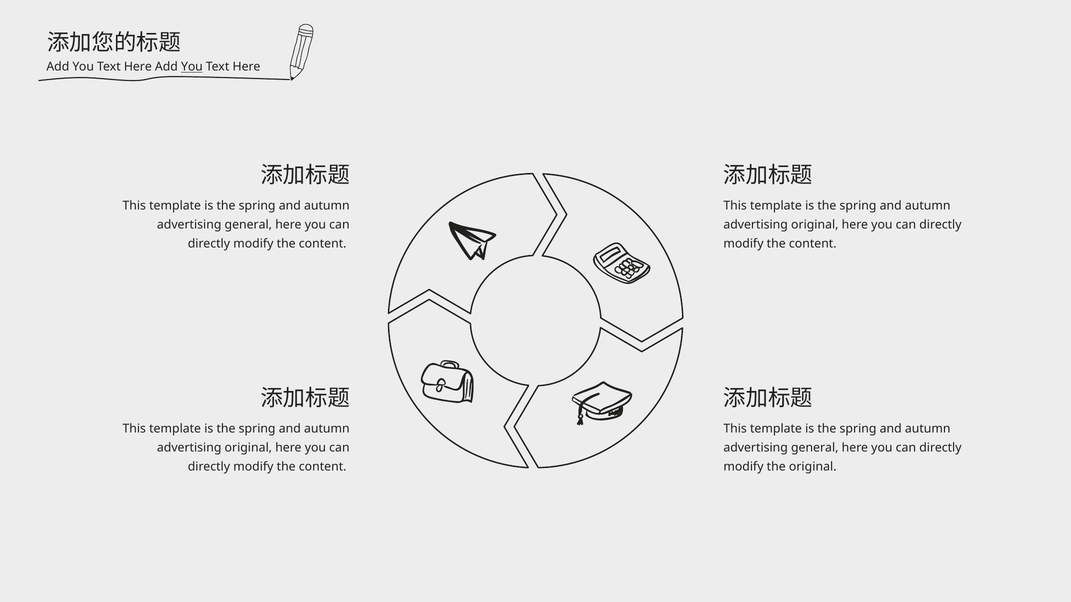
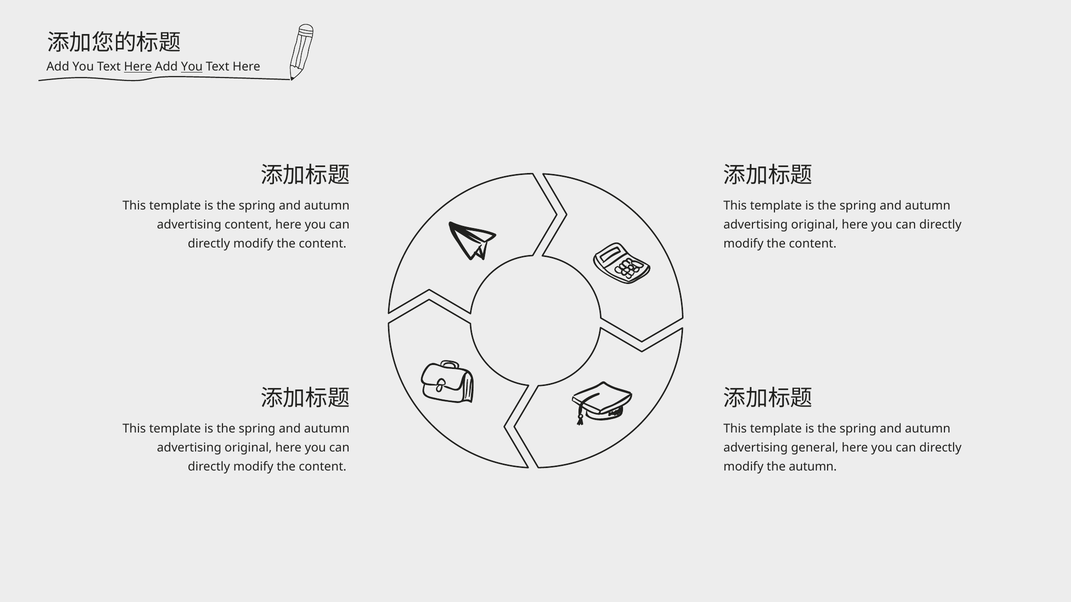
Here at (138, 67) underline: none -> present
general at (248, 225): general -> content
the original: original -> autumn
